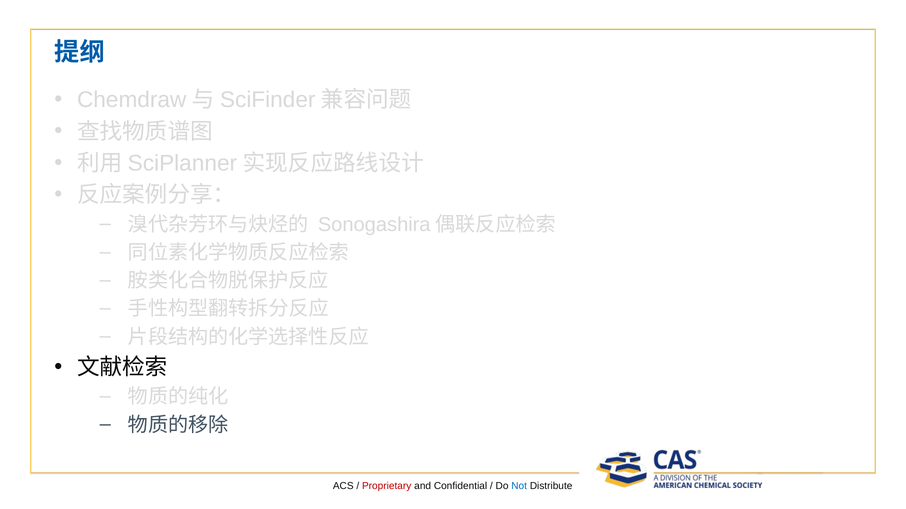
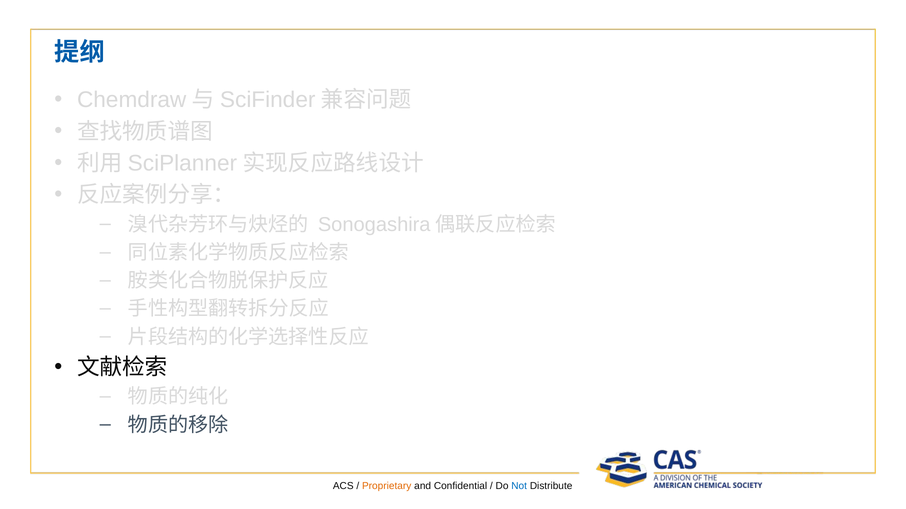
Proprietary colour: red -> orange
